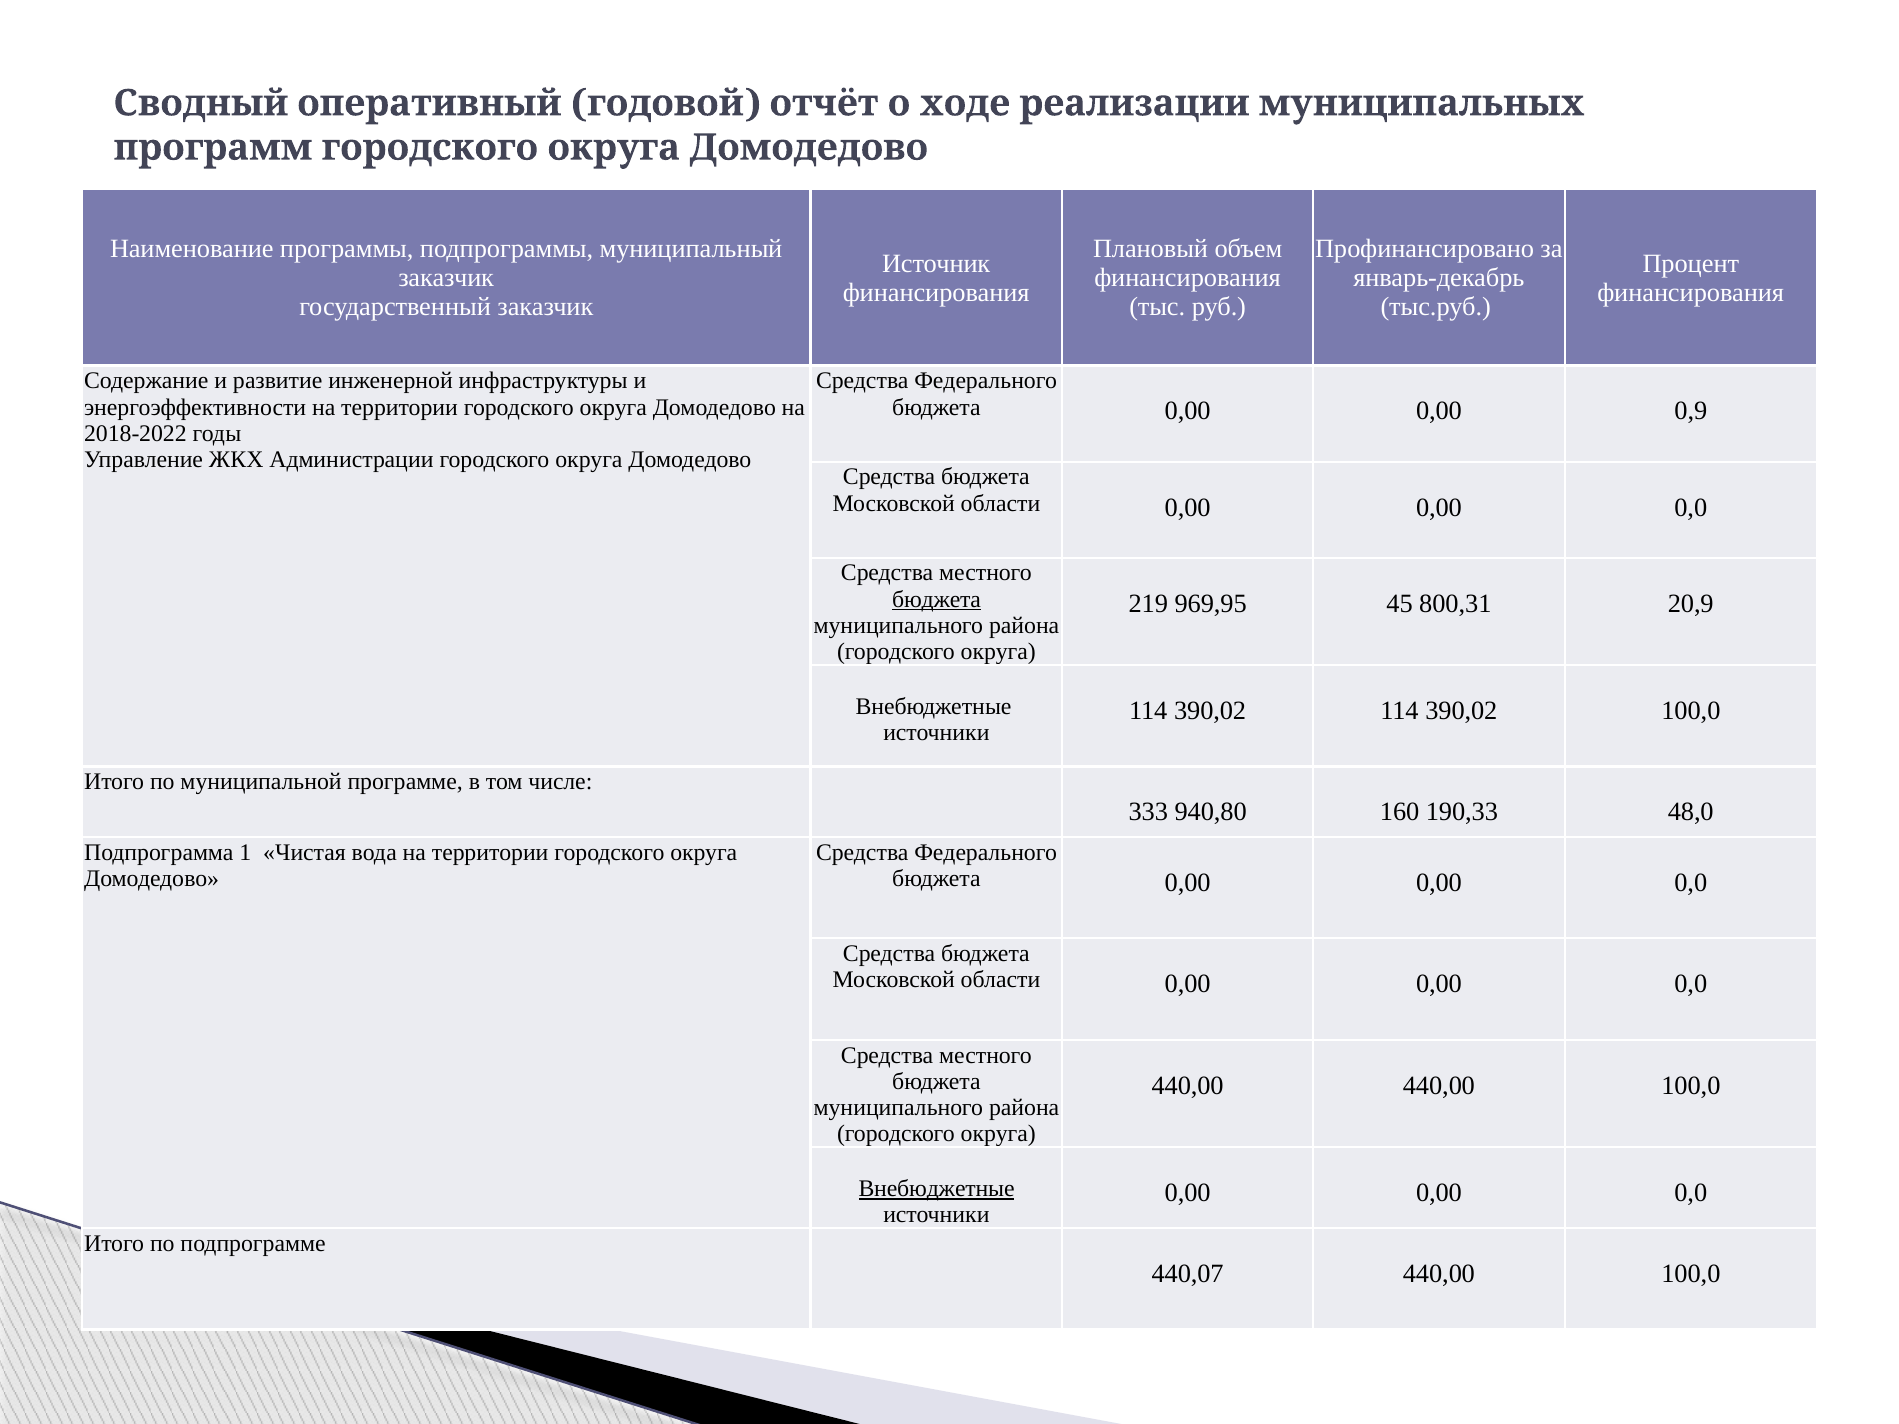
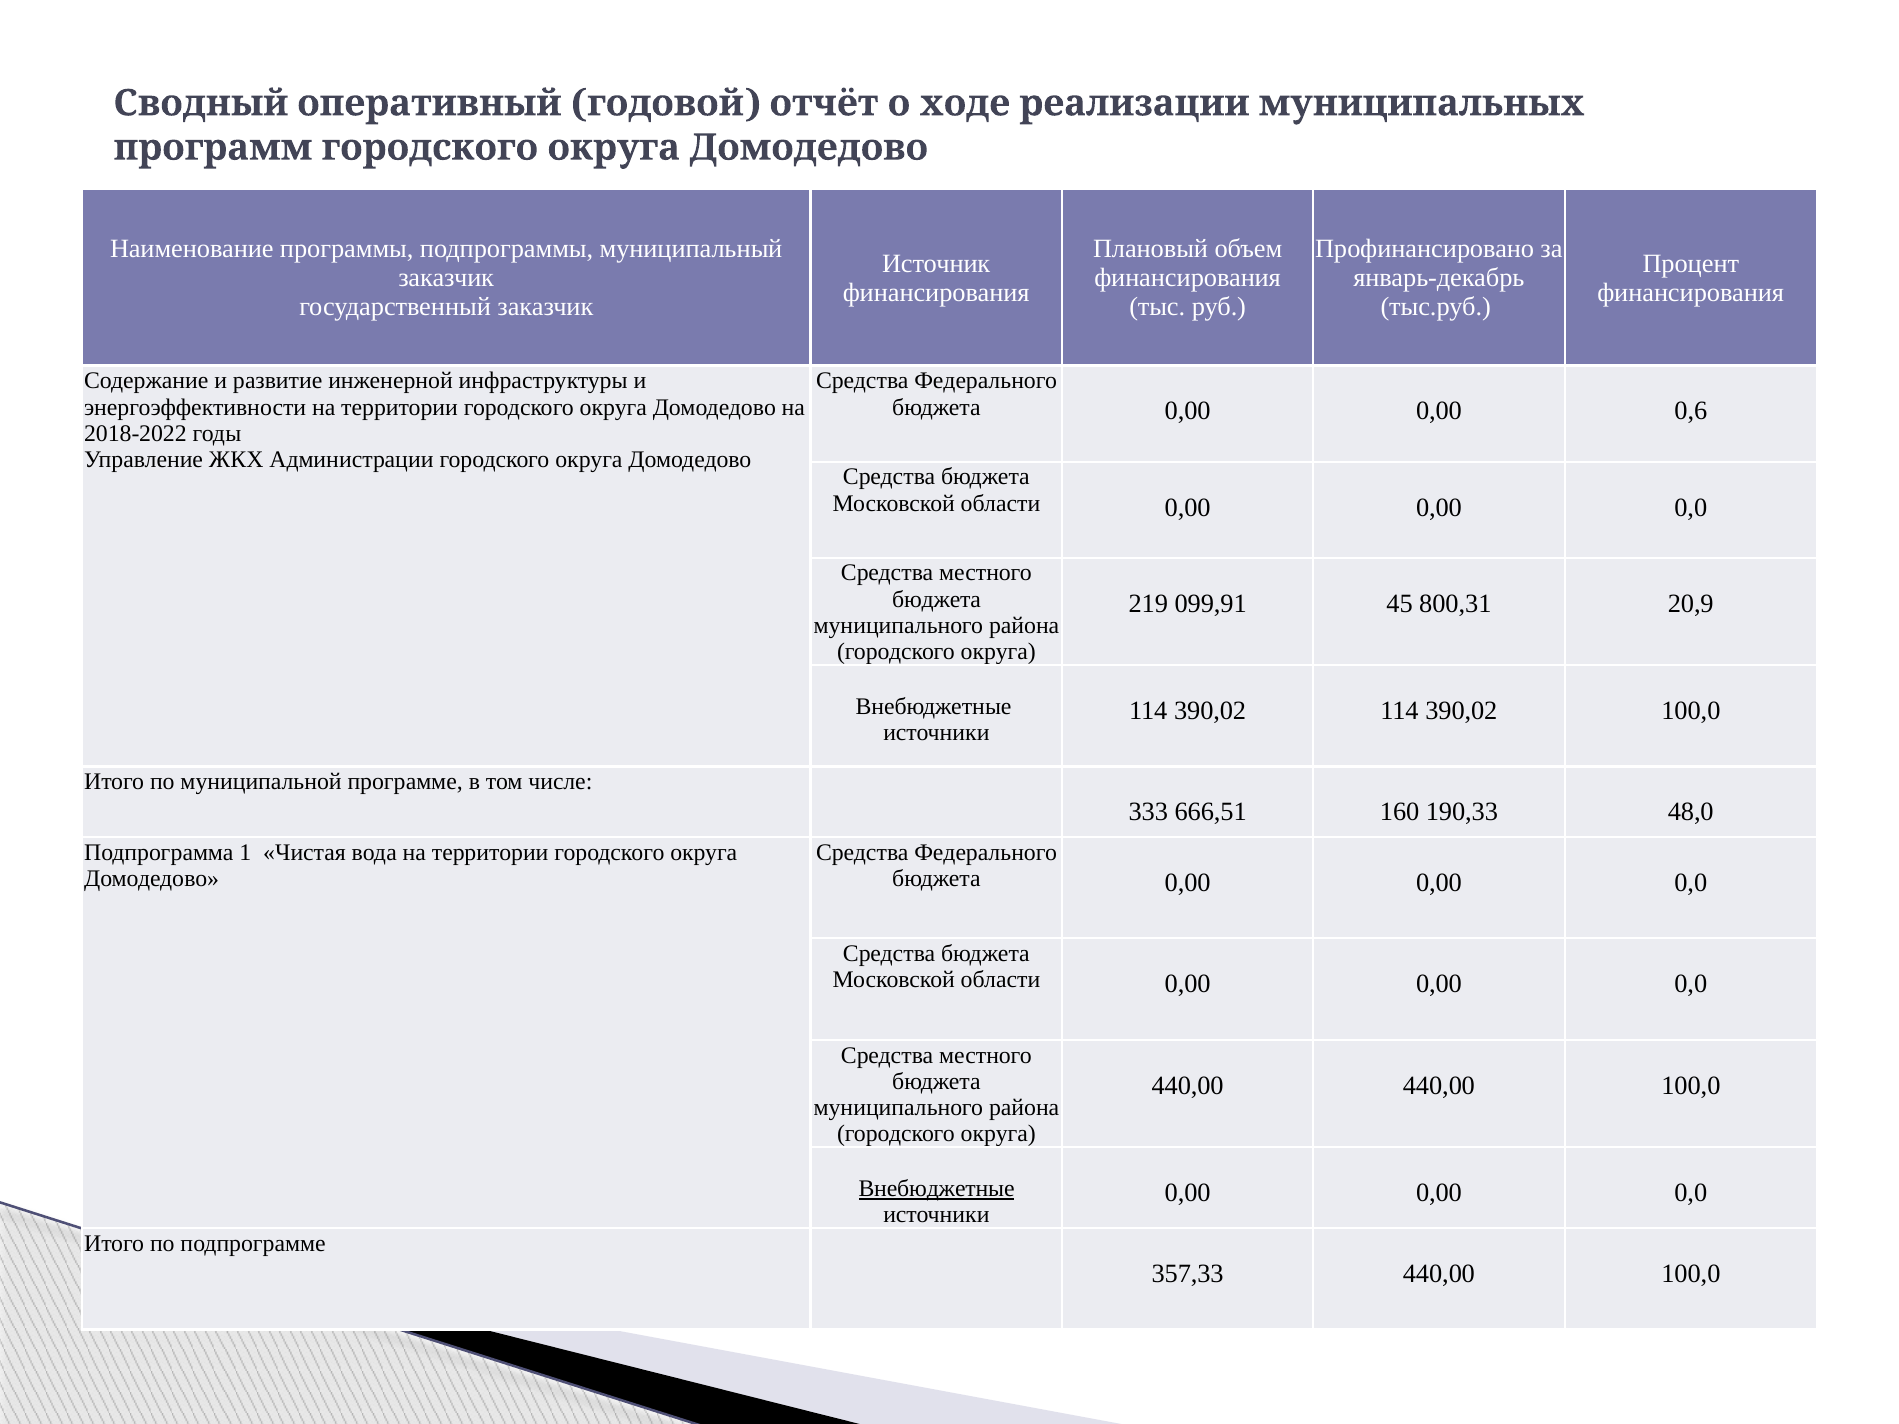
0,9: 0,9 -> 0,6
бюджета at (937, 600) underline: present -> none
969,95: 969,95 -> 099,91
940,80: 940,80 -> 666,51
440,07: 440,07 -> 357,33
